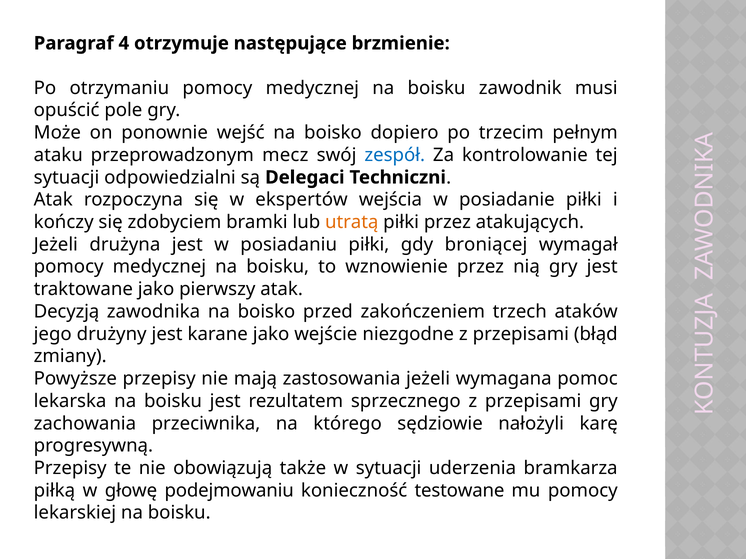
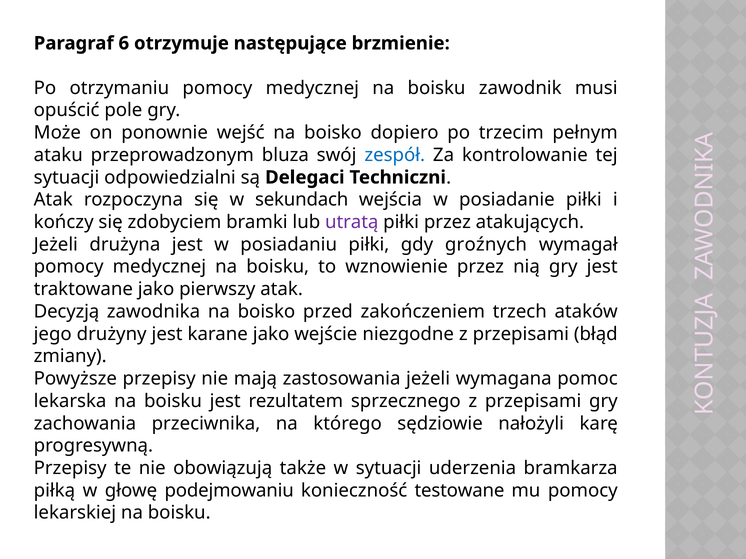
4: 4 -> 6
mecz: mecz -> bluza
ekspertów: ekspertów -> sekundach
utratą colour: orange -> purple
broniącej: broniącej -> groźnych
